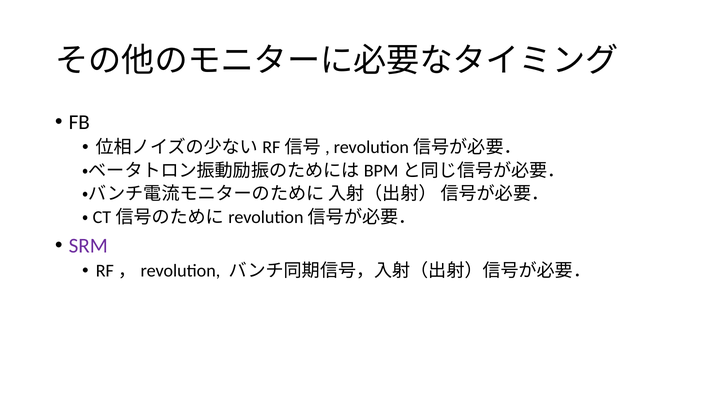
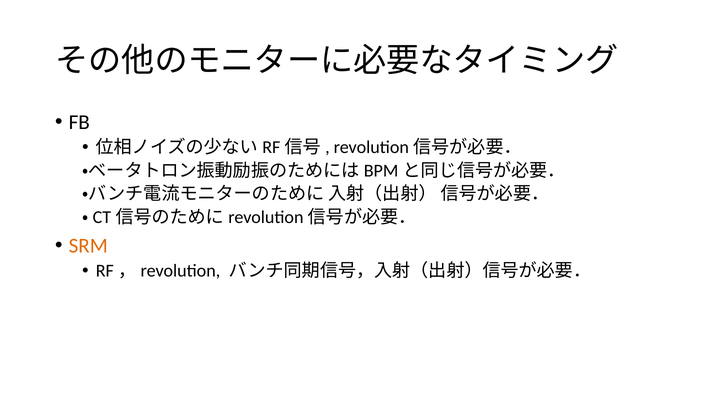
SRM colour: purple -> orange
